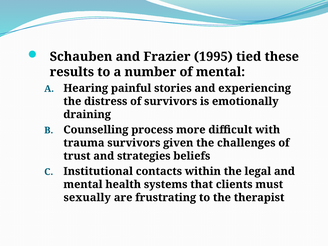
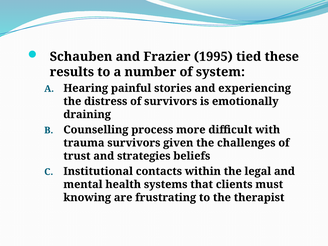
of mental: mental -> system
sexually: sexually -> knowing
